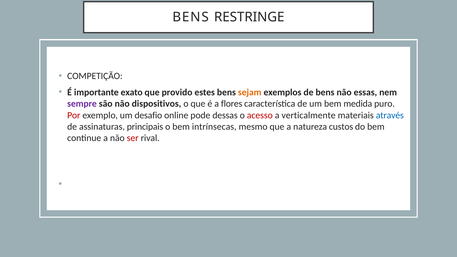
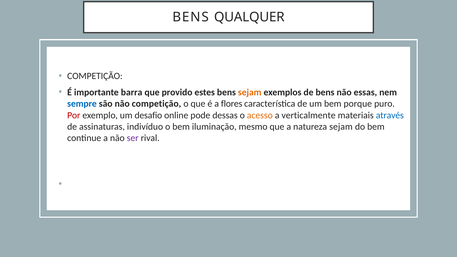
RESTRINGE: RESTRINGE -> QUALQUER
exato: exato -> barra
sempre colour: purple -> blue
não dispositivos: dispositivos -> competição
medida: medida -> porque
acesso colour: red -> orange
principais: principais -> indivíduo
intrínsecas: intrínsecas -> iluminação
natureza custos: custos -> sejam
ser colour: red -> purple
